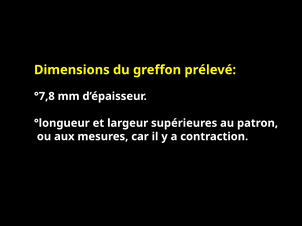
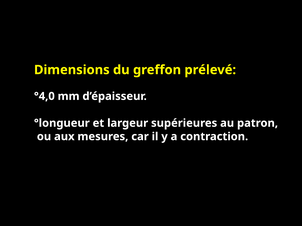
°7,8: °7,8 -> °4,0
